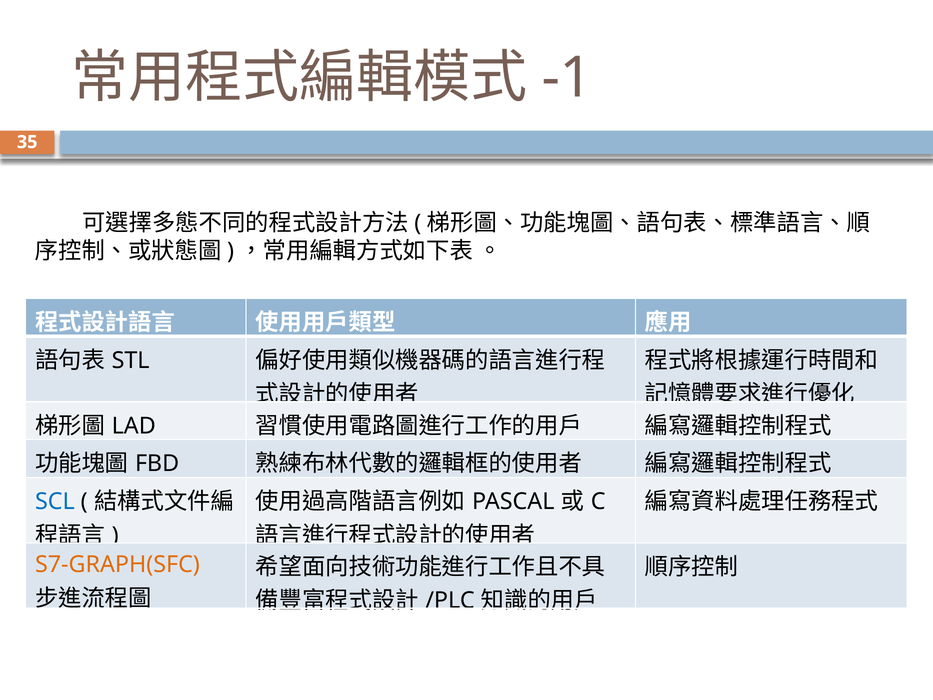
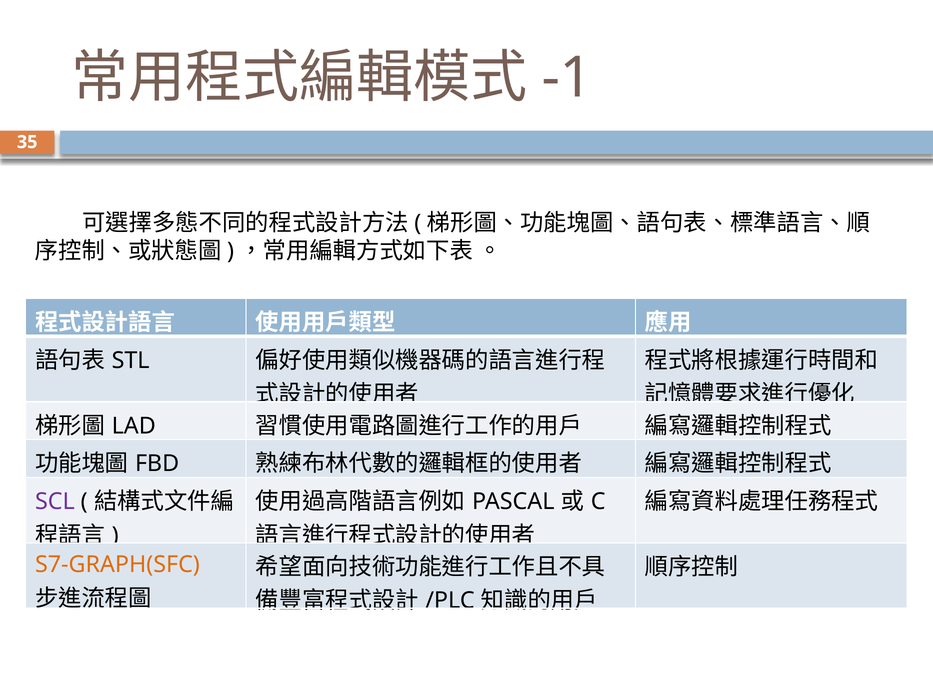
SCL colour: blue -> purple
